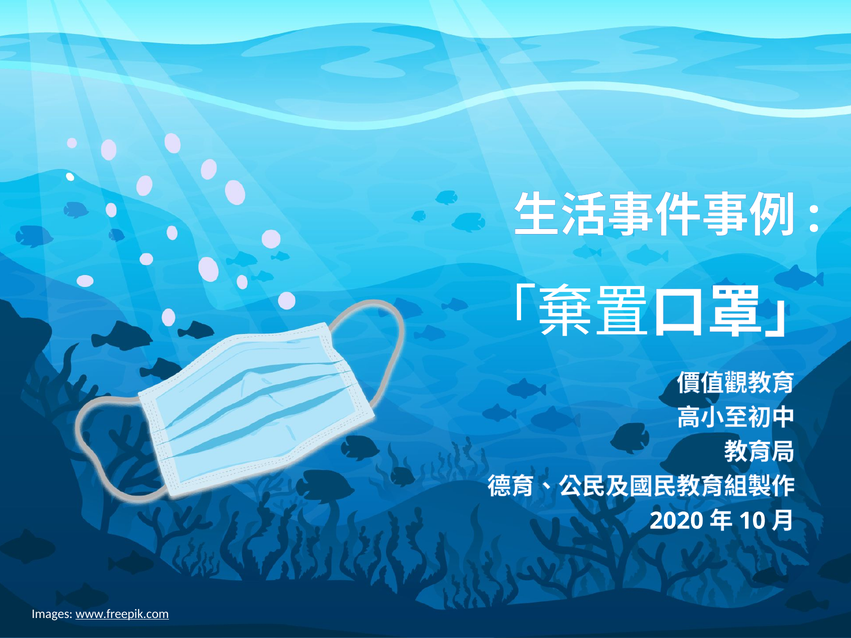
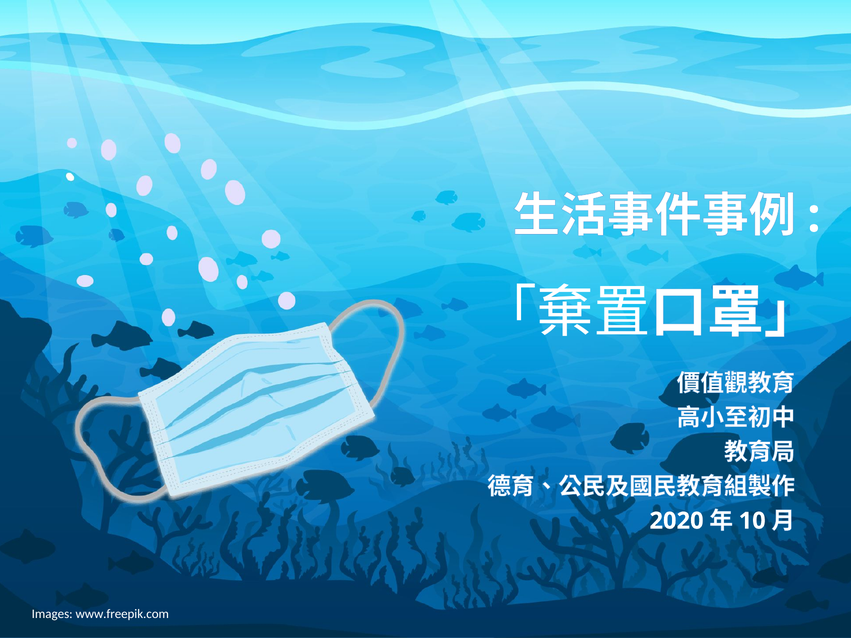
www.freepik.com underline: present -> none
